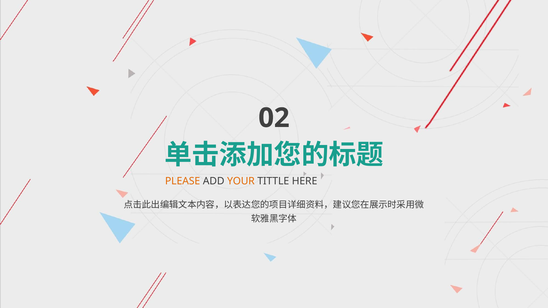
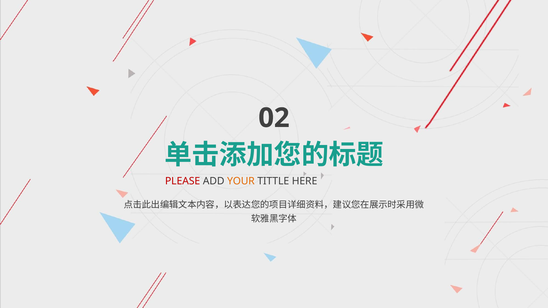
PLEASE colour: orange -> red
